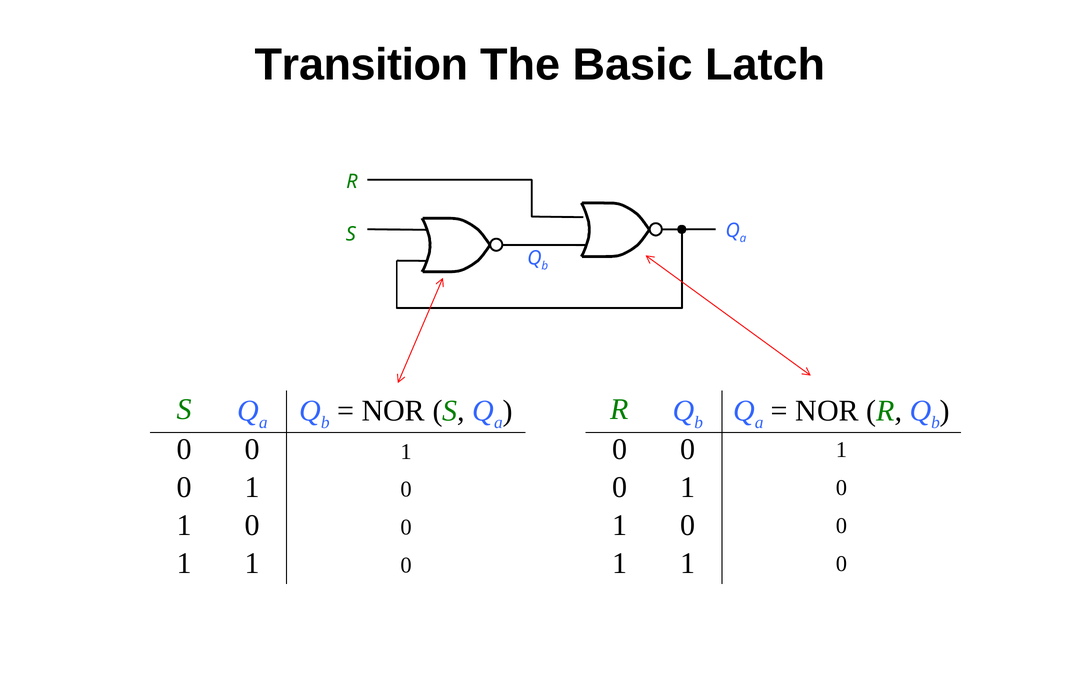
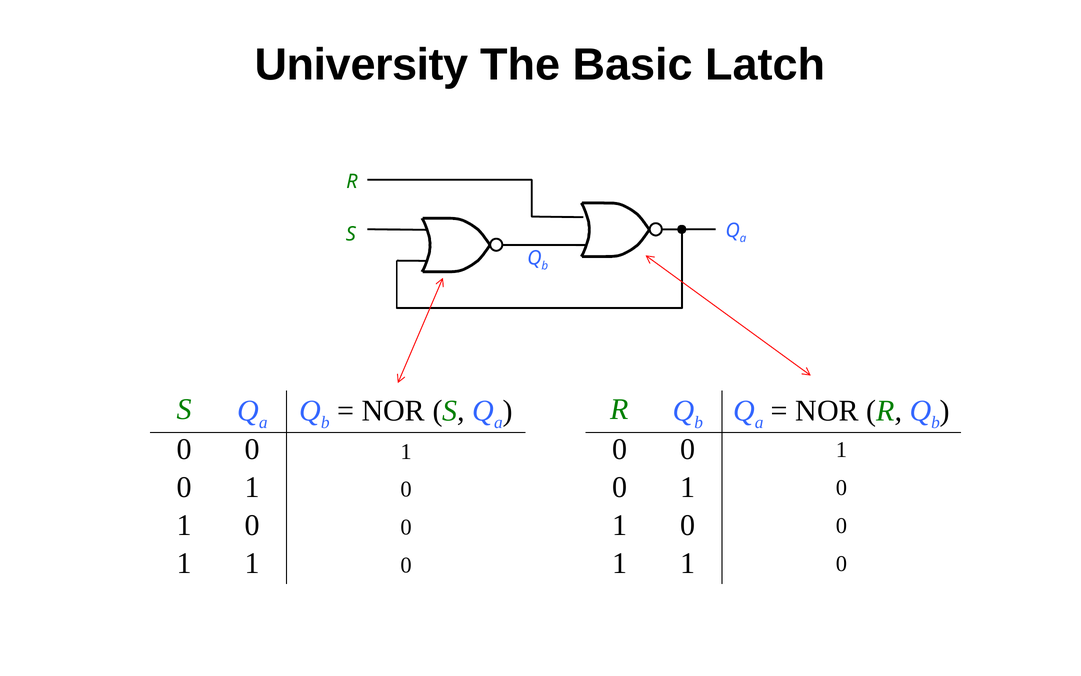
Transition: Transition -> University
